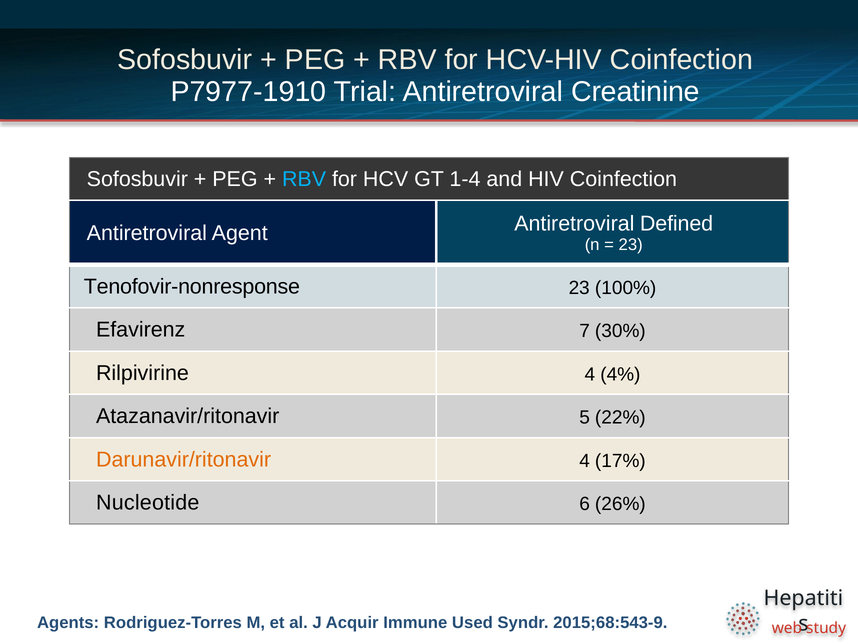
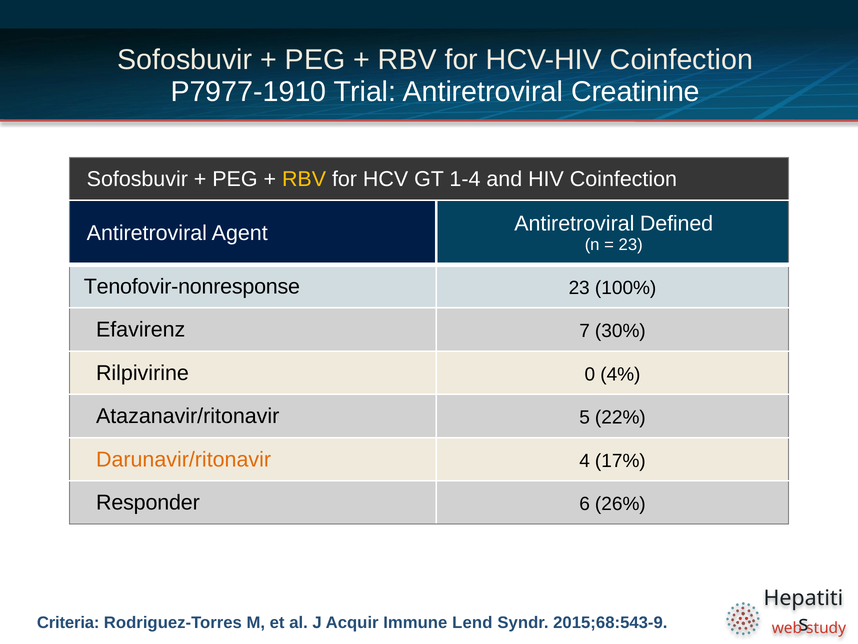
RBV at (304, 179) colour: light blue -> yellow
Rilpivirine 4: 4 -> 0
Nucleotide: Nucleotide -> Responder
Agents: Agents -> Criteria
Used: Used -> Lend
